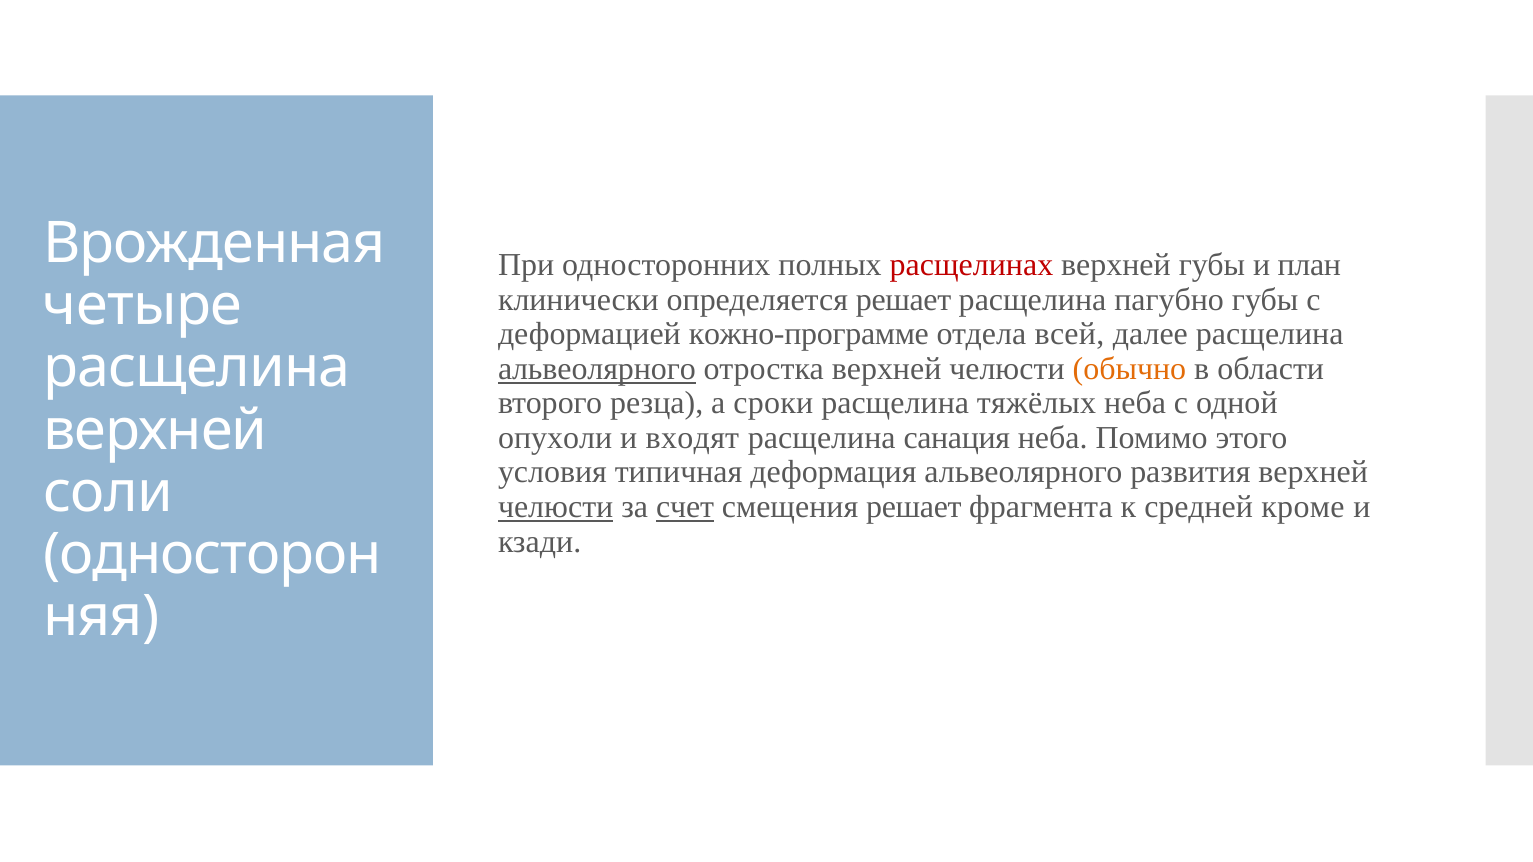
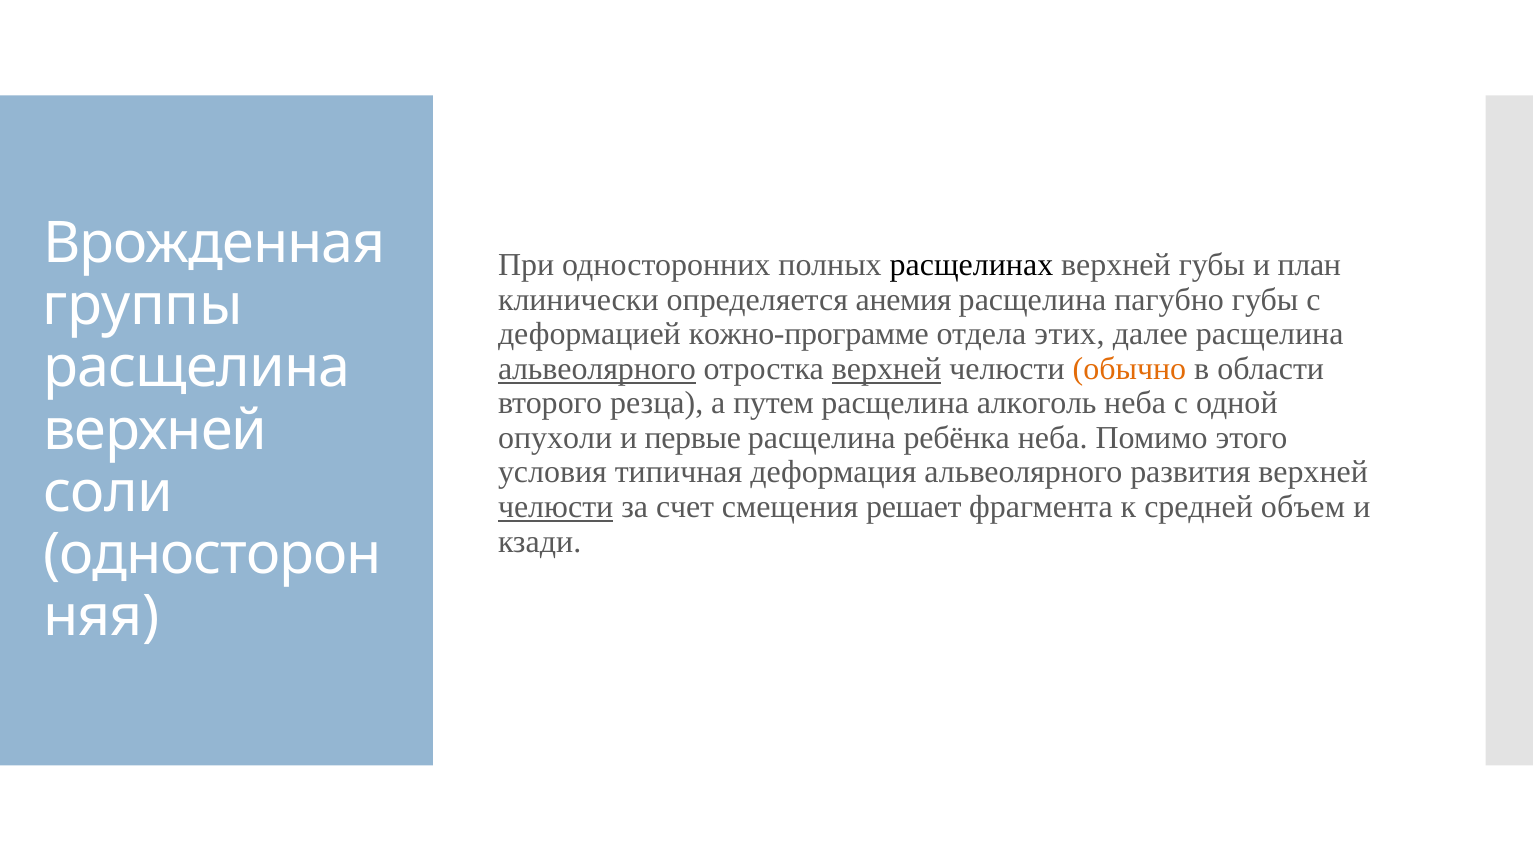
расщелинах colour: red -> black
определяется решает: решает -> анемия
четыре: четыре -> группы
всей: всей -> этих
верхней at (887, 369) underline: none -> present
сроки: сроки -> путем
тяжёлых: тяжёлых -> алкоголь
входят: входят -> первые
санация: санация -> ребёнка
счет underline: present -> none
кроме: кроме -> объем
